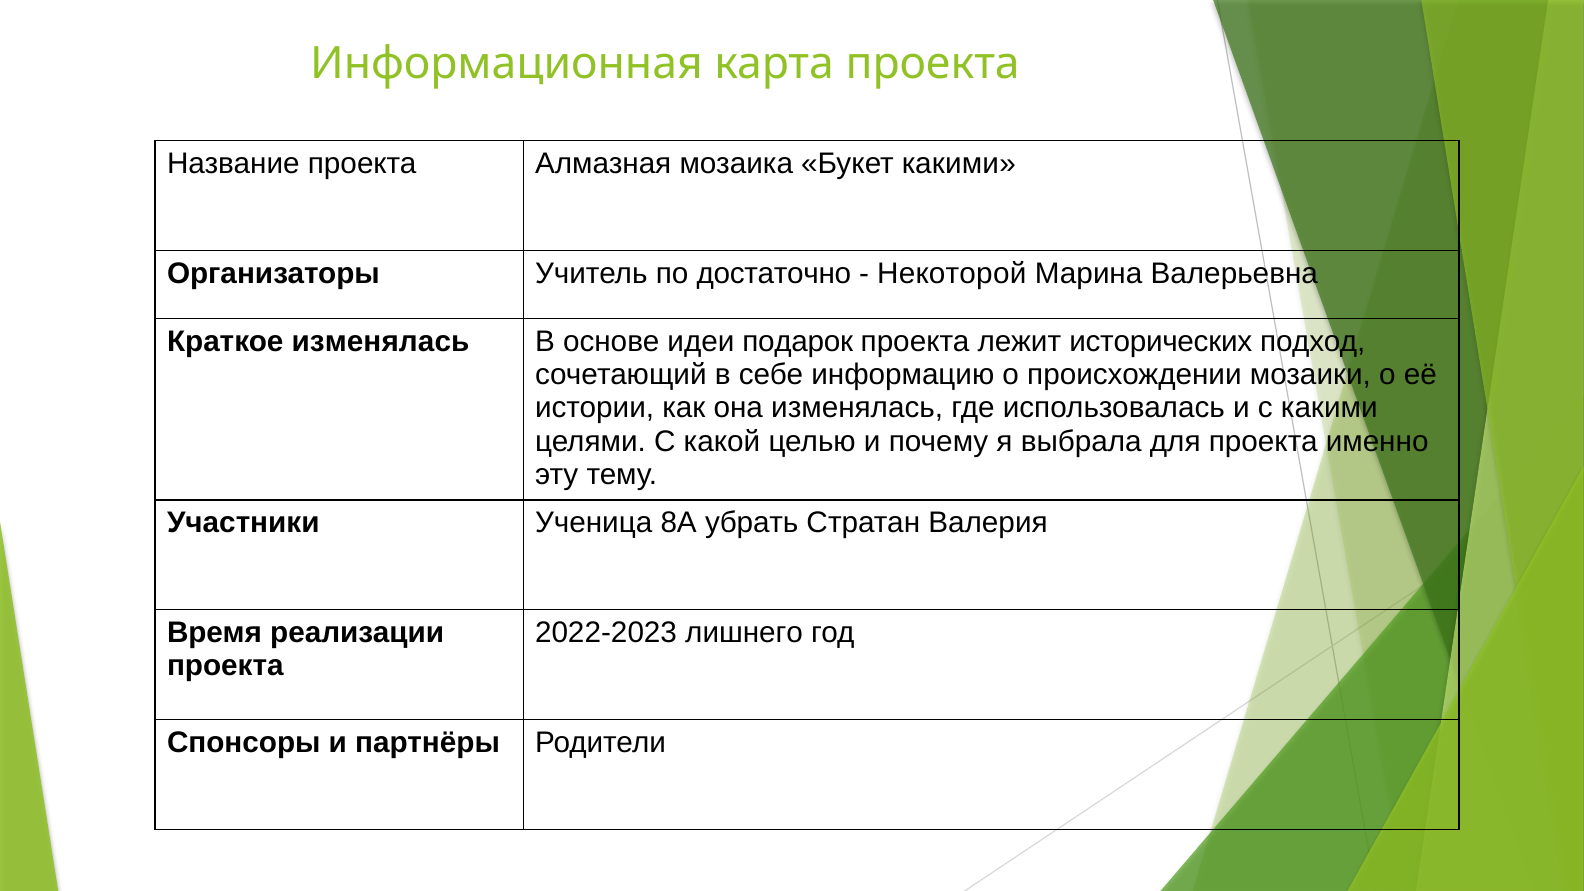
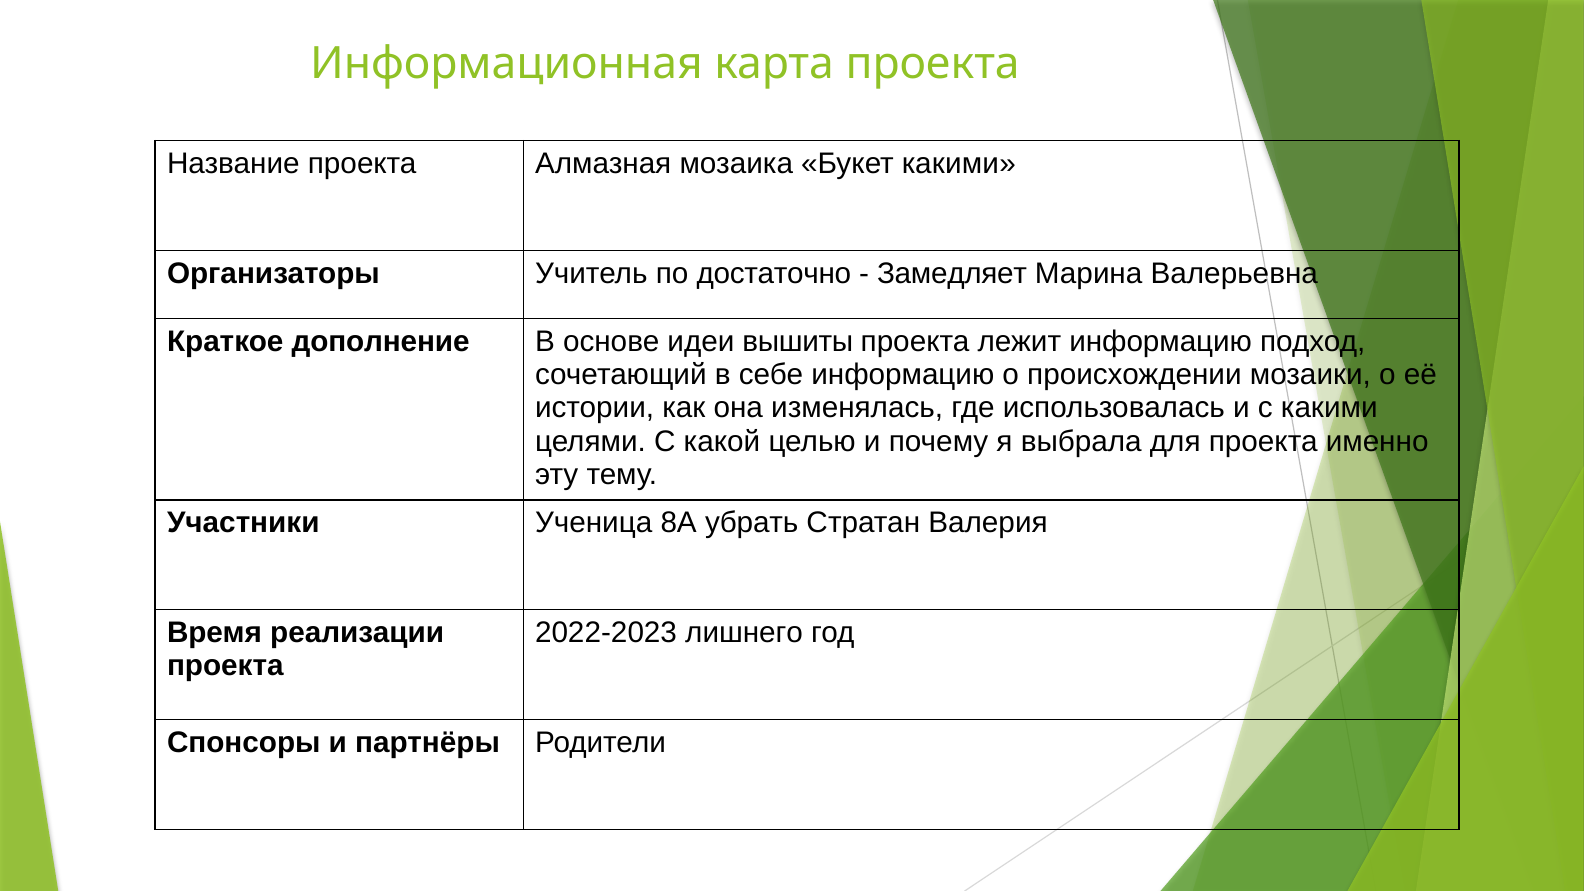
Некоторой: Некоторой -> Замедляет
Краткое изменялась: изменялась -> дополнение
подарок: подарок -> вышиты
лежит исторических: исторических -> информацию
